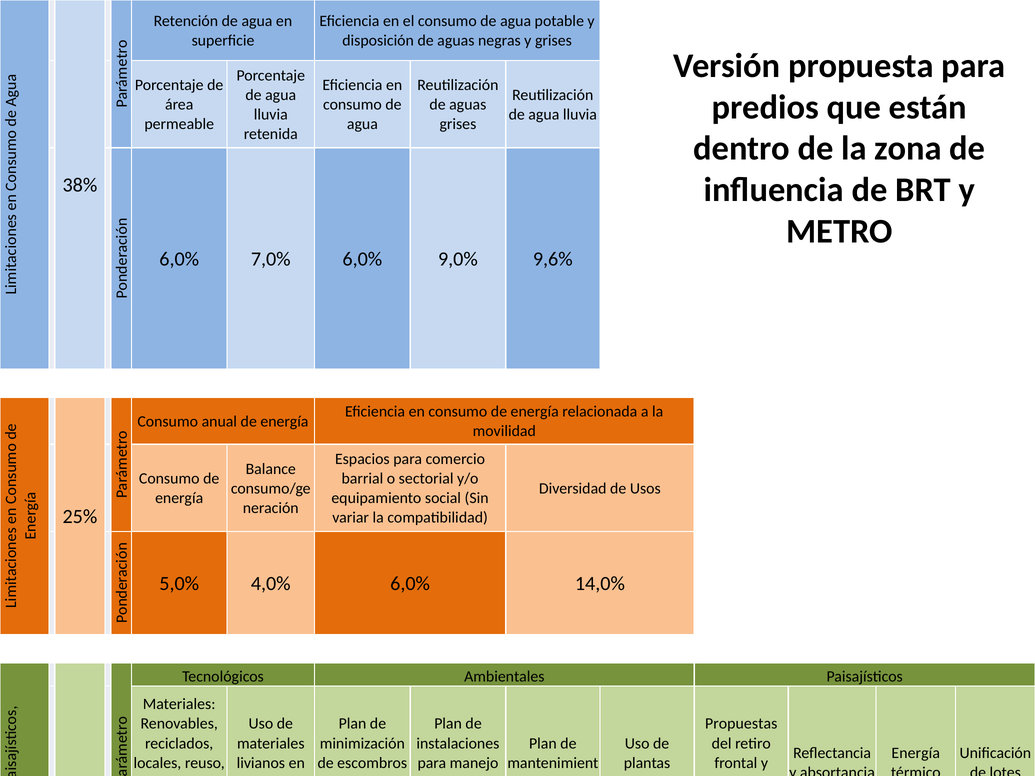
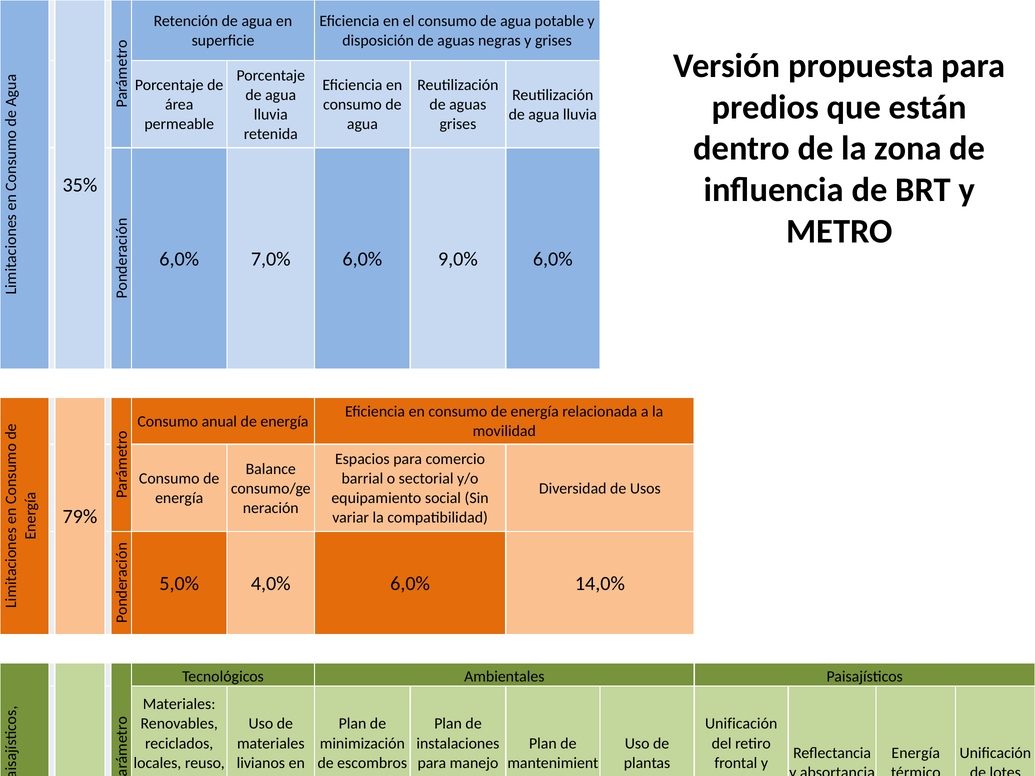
38%: 38% -> 35%
9,0% 9,6%: 9,6% -> 6,0%
25%: 25% -> 79%
Propuestas at (741, 724): Propuestas -> Unificación
